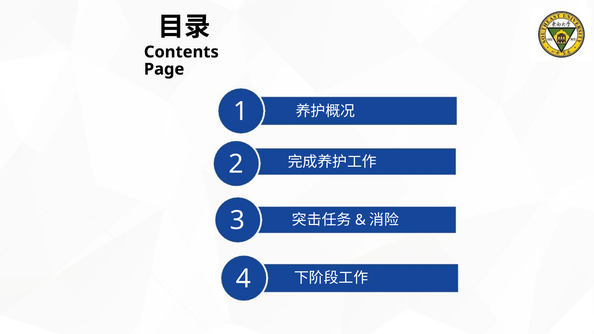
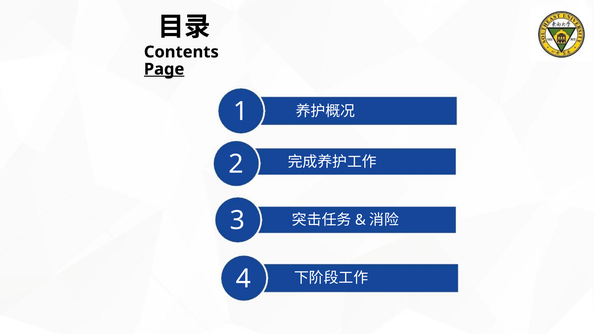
Page underline: none -> present
